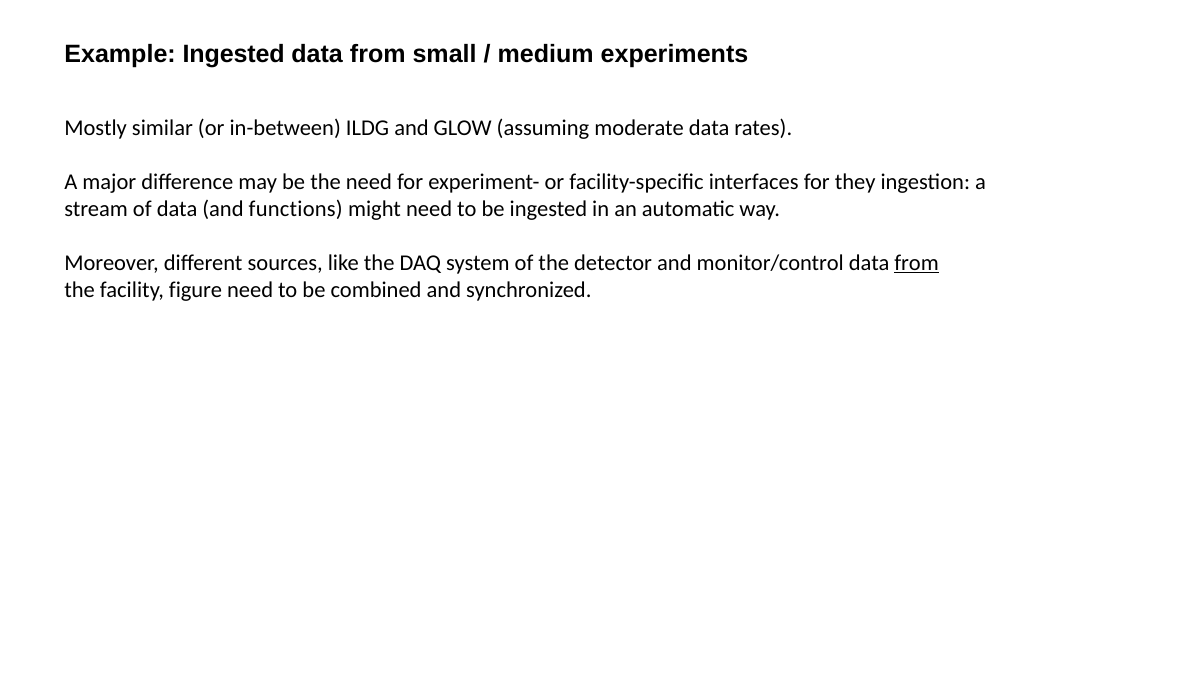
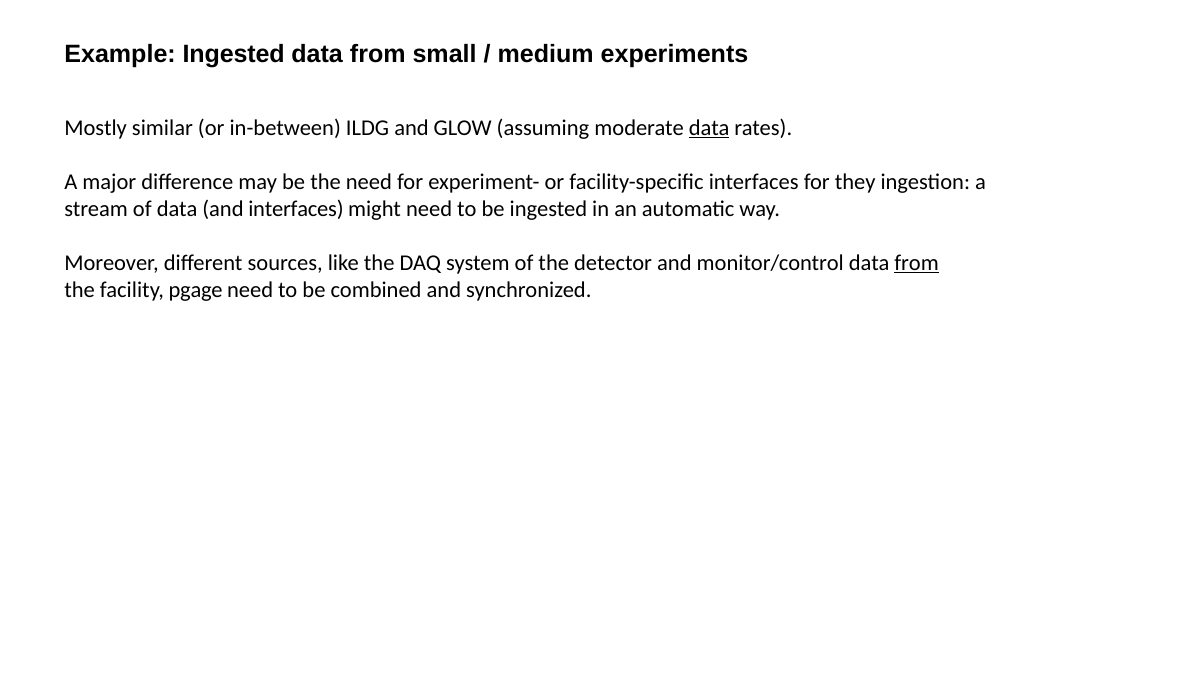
data at (709, 128) underline: none -> present
and functions: functions -> interfaces
figure: figure -> pgage
